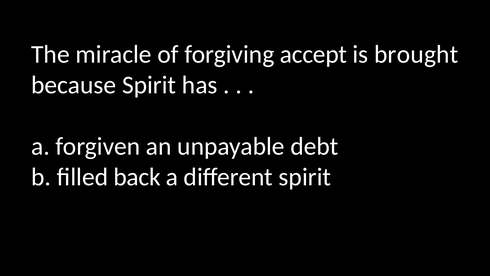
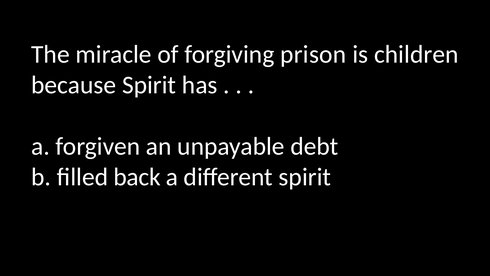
accept: accept -> prison
brought: brought -> children
